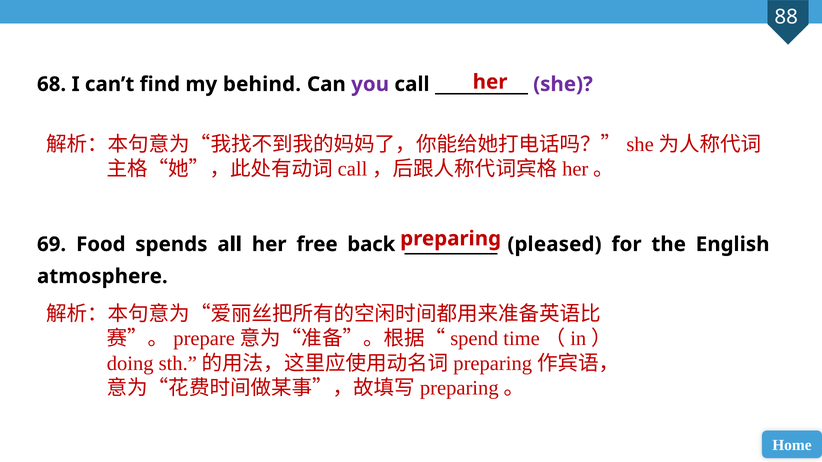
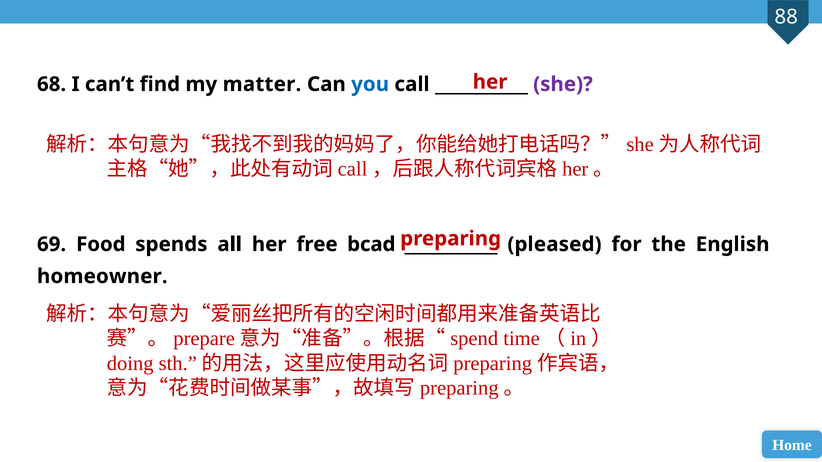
behind: behind -> matter
you colour: purple -> blue
back: back -> bcad
atmosphere: atmosphere -> homeowner
